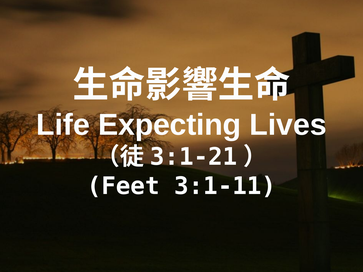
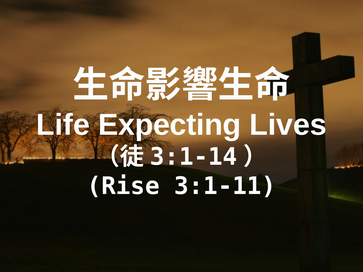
3:1-21: 3:1-21 -> 3:1-14
Feet: Feet -> Rise
